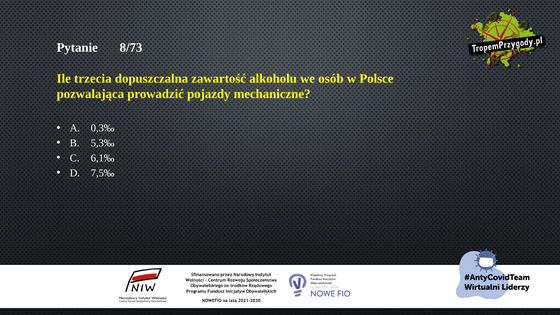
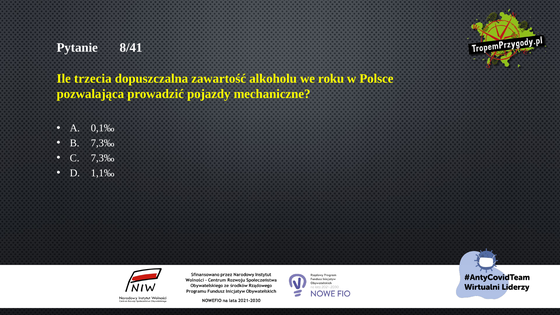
8/73: 8/73 -> 8/41
osób: osób -> roku
0,3‰: 0,3‰ -> 0,1‰
B 5,3‰: 5,3‰ -> 7,3‰
C 6,1‰: 6,1‰ -> 7,3‰
7,5‰: 7,5‰ -> 1,1‰
